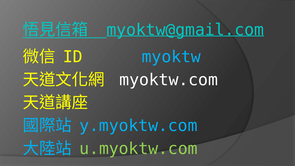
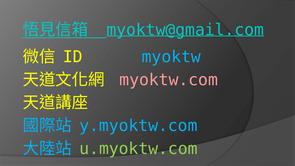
myoktw.com colour: white -> pink
